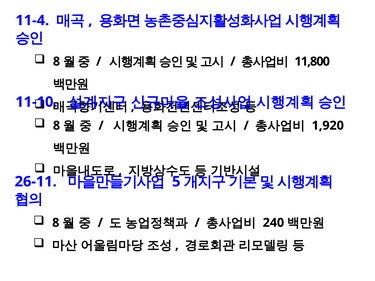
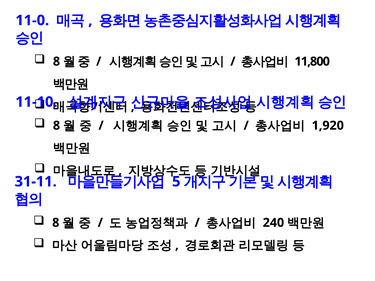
11-4: 11-4 -> 11-0
26-11: 26-11 -> 31-11
